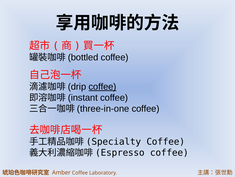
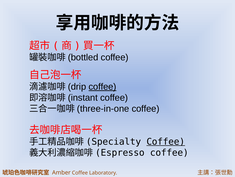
Coffee at (166, 141) underline: none -> present
